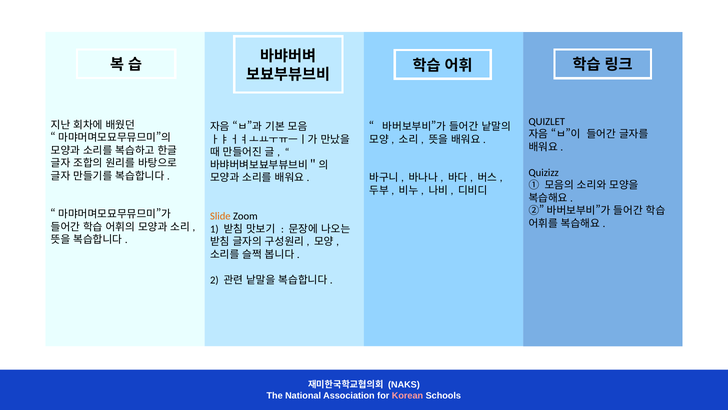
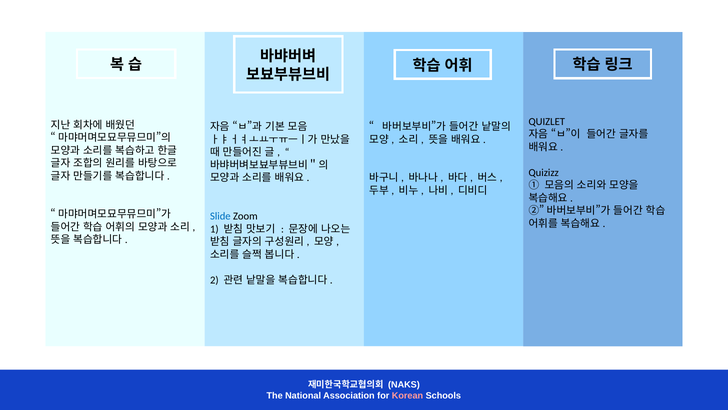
Slide colour: orange -> blue
